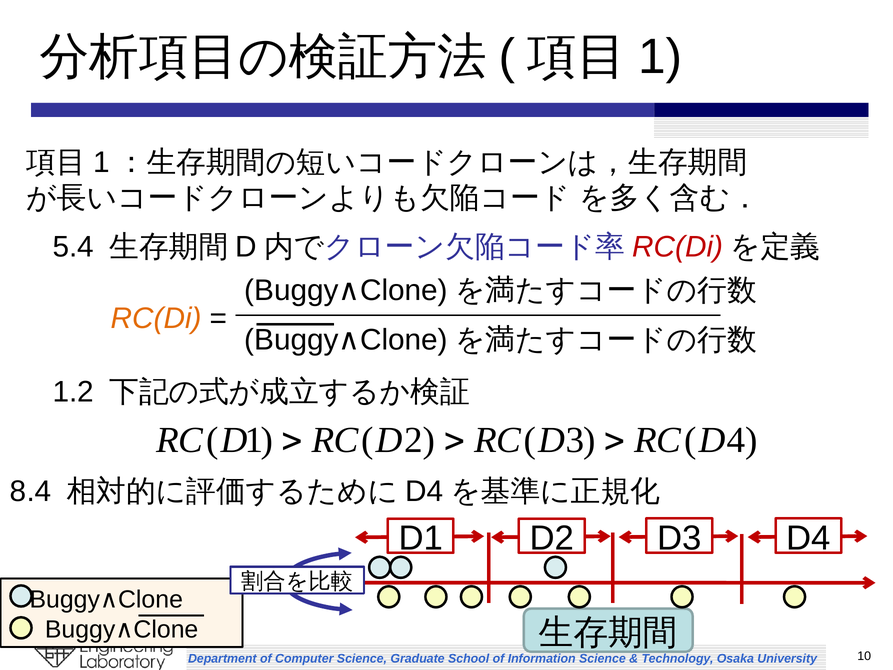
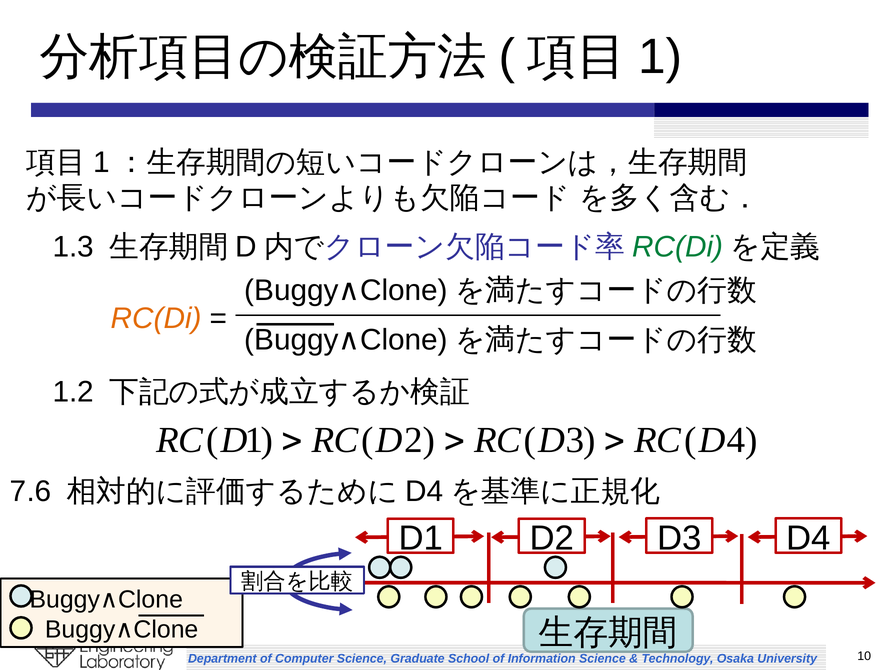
5.4: 5.4 -> 1.3
RC(Di at (678, 247) colour: red -> green
8.4: 8.4 -> 7.6
